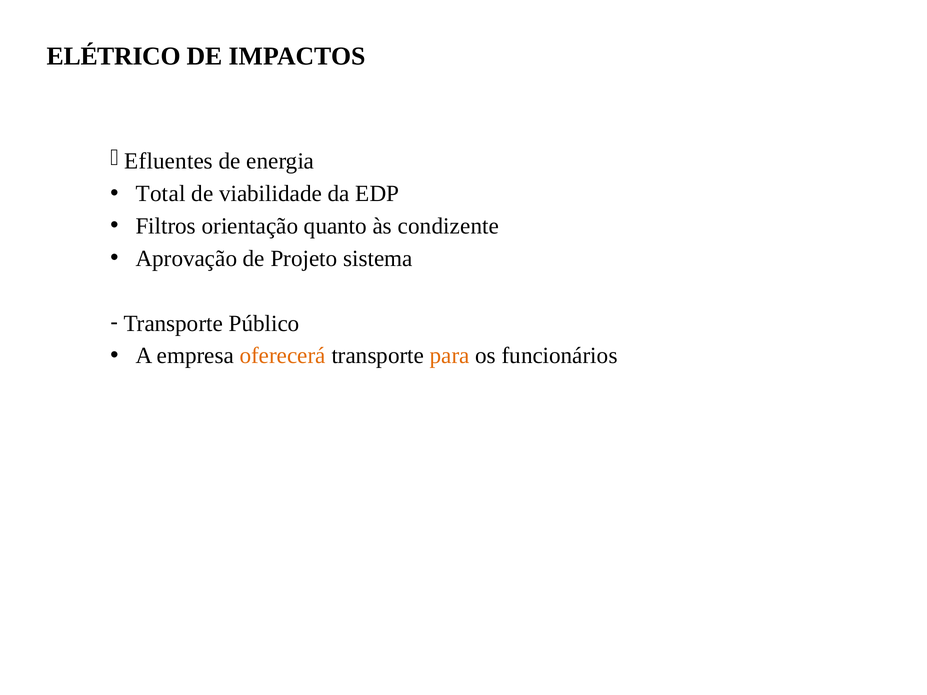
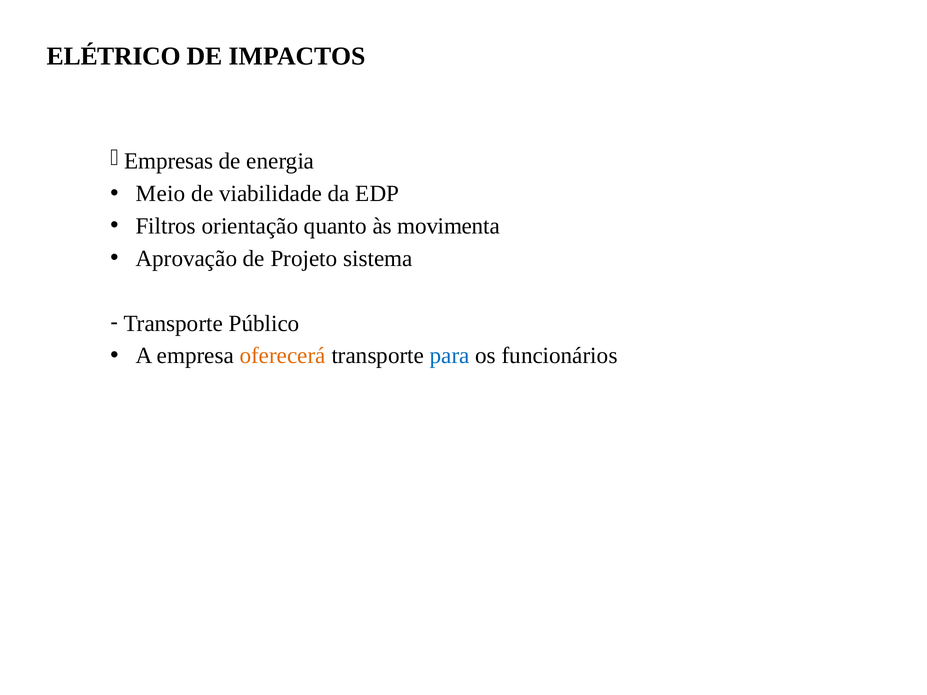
Efluentes: Efluentes -> Empresas
Total: Total -> Meio
condizente: condizente -> movimenta
para colour: orange -> blue
